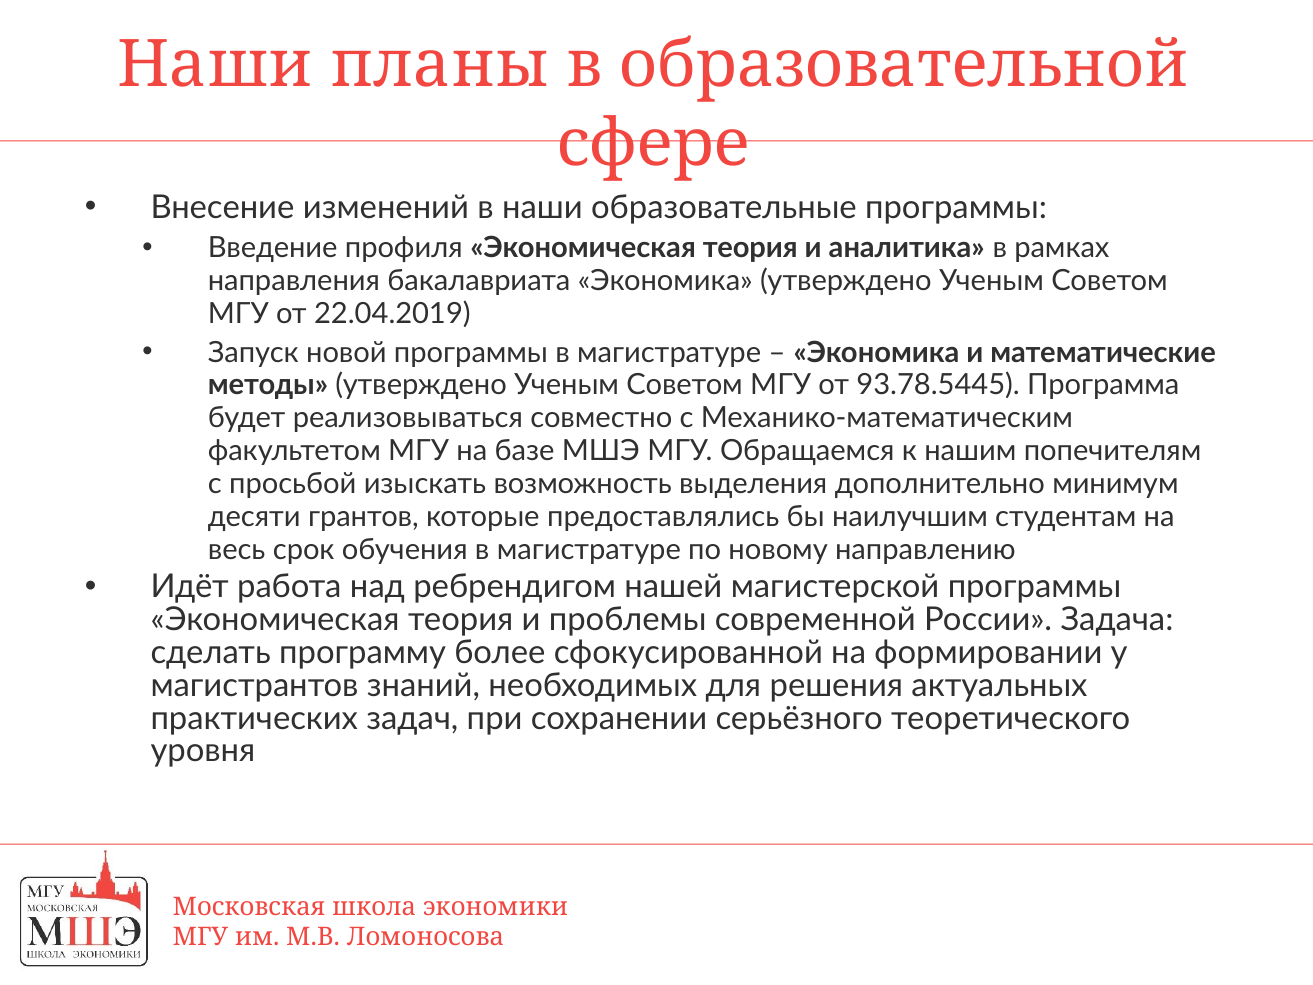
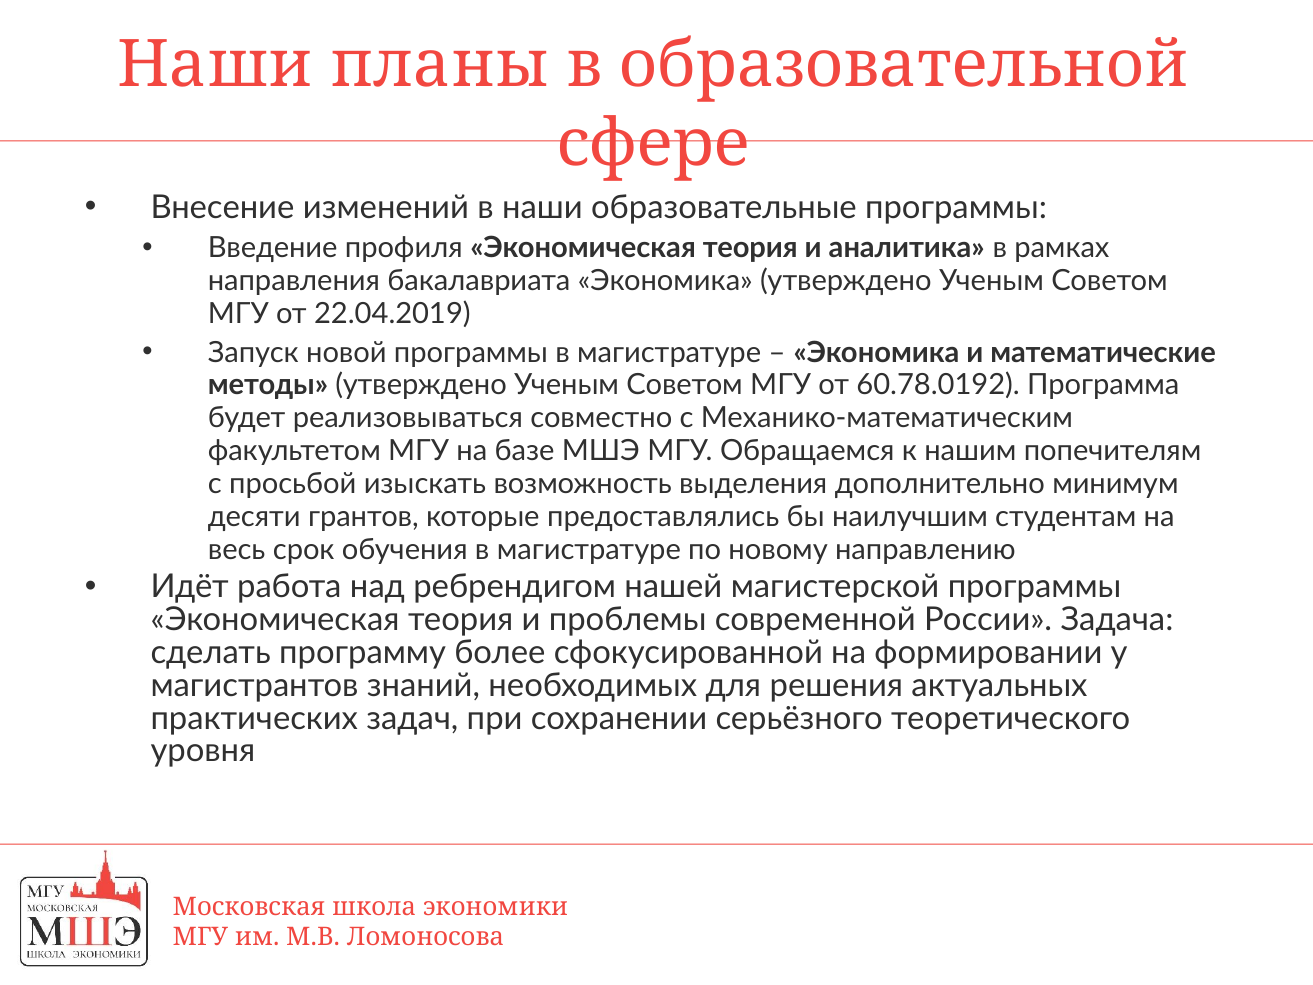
93.78.5445: 93.78.5445 -> 60.78.0192
